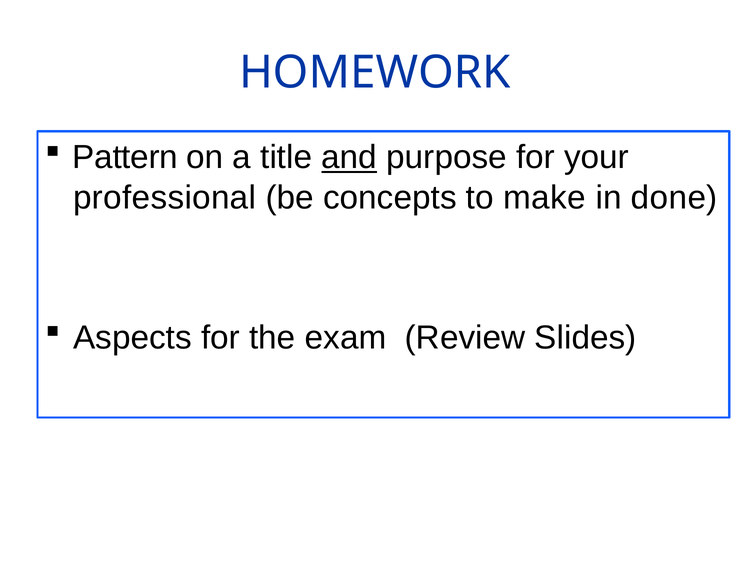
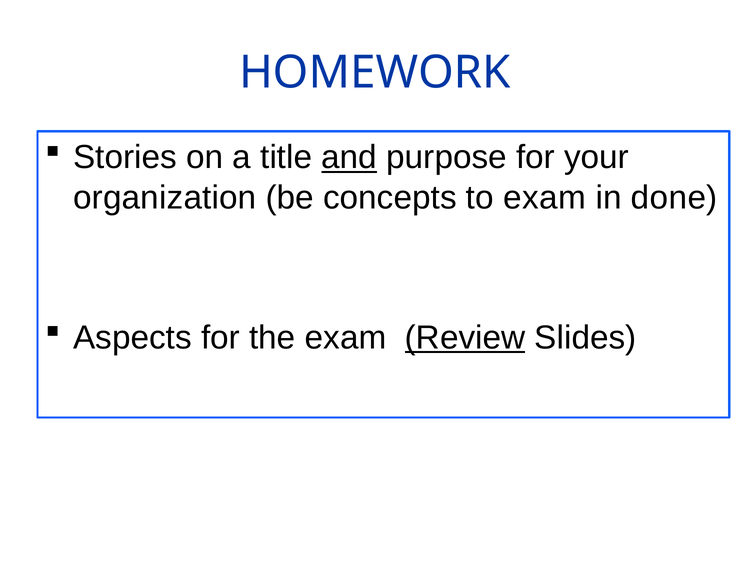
Pattern: Pattern -> Stories
professional: professional -> organization
to make: make -> exam
Review underline: none -> present
